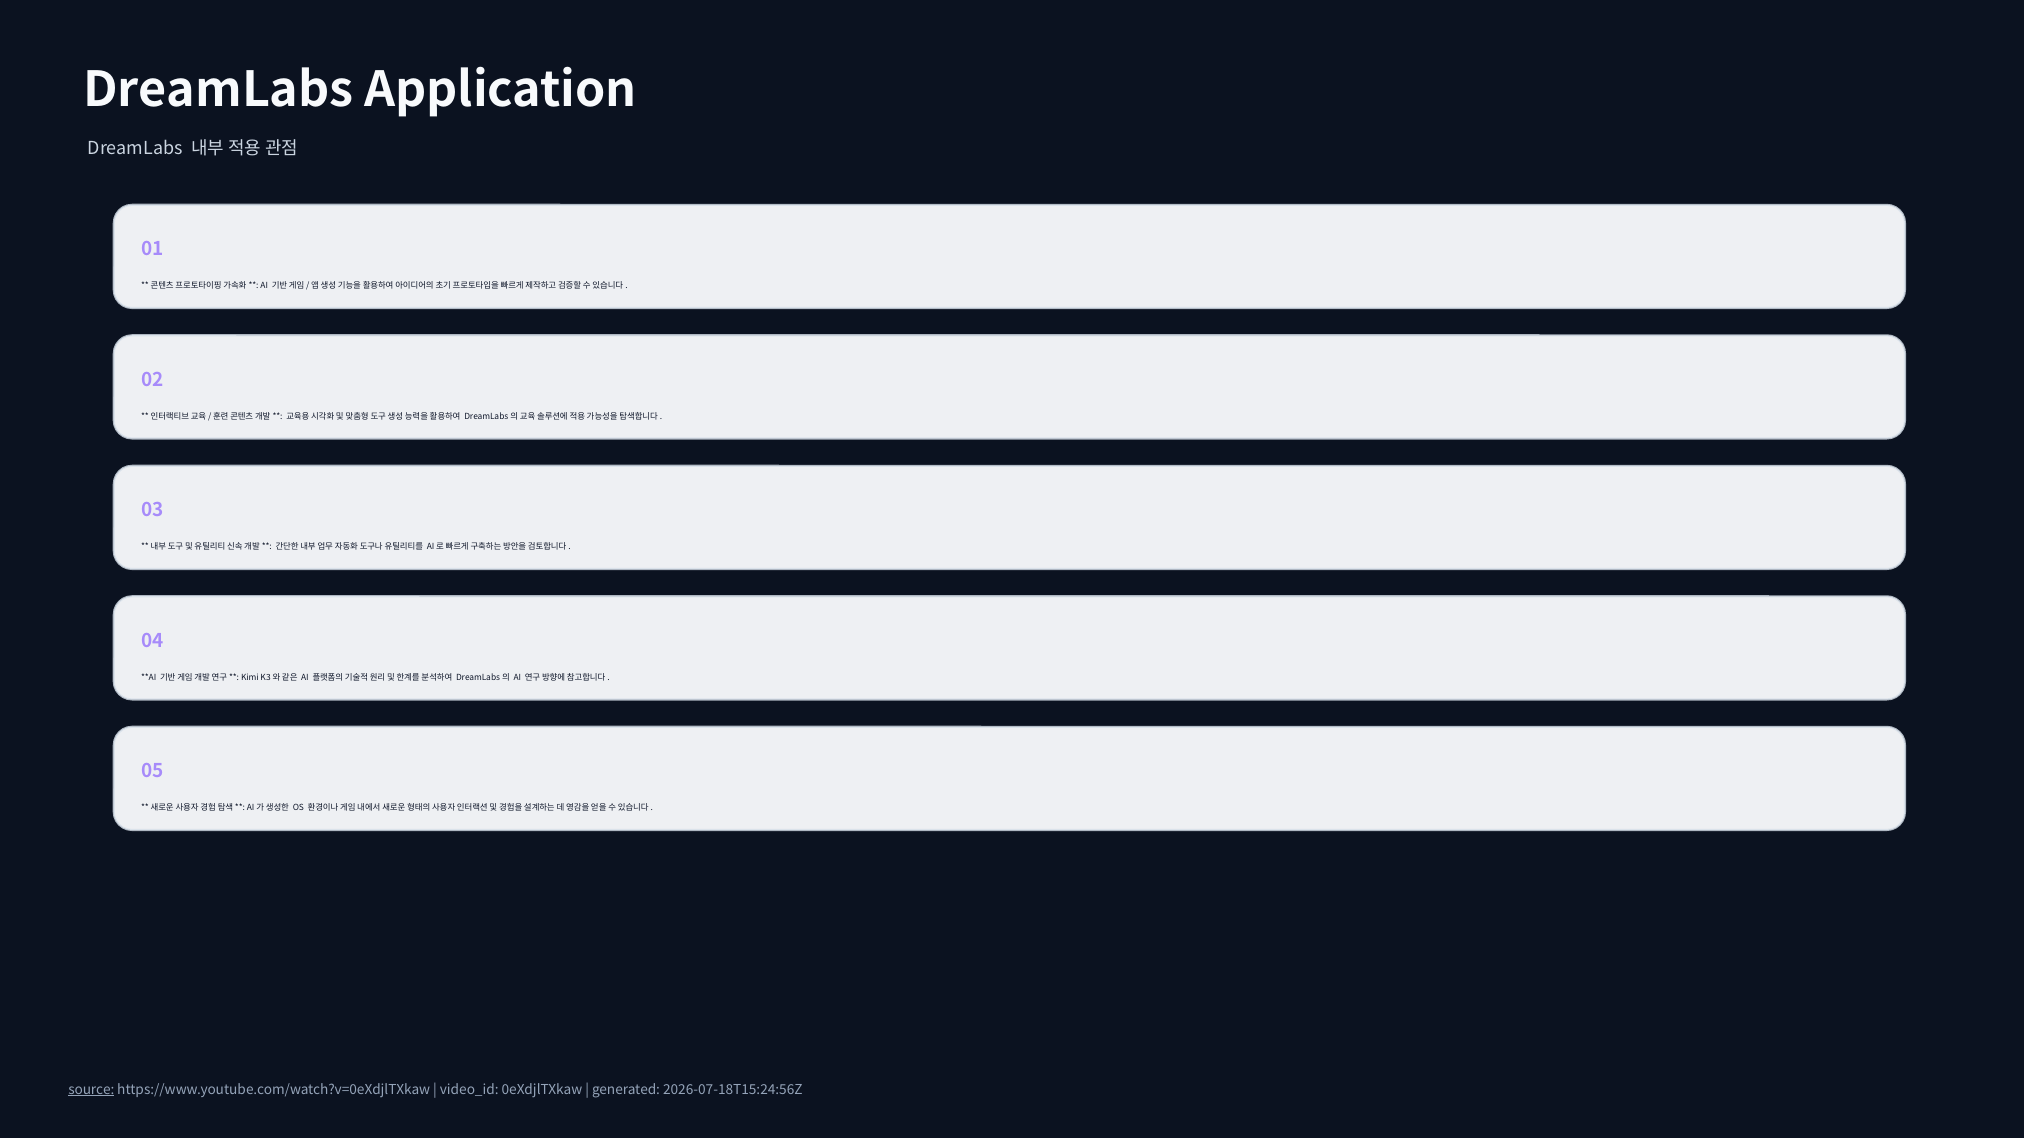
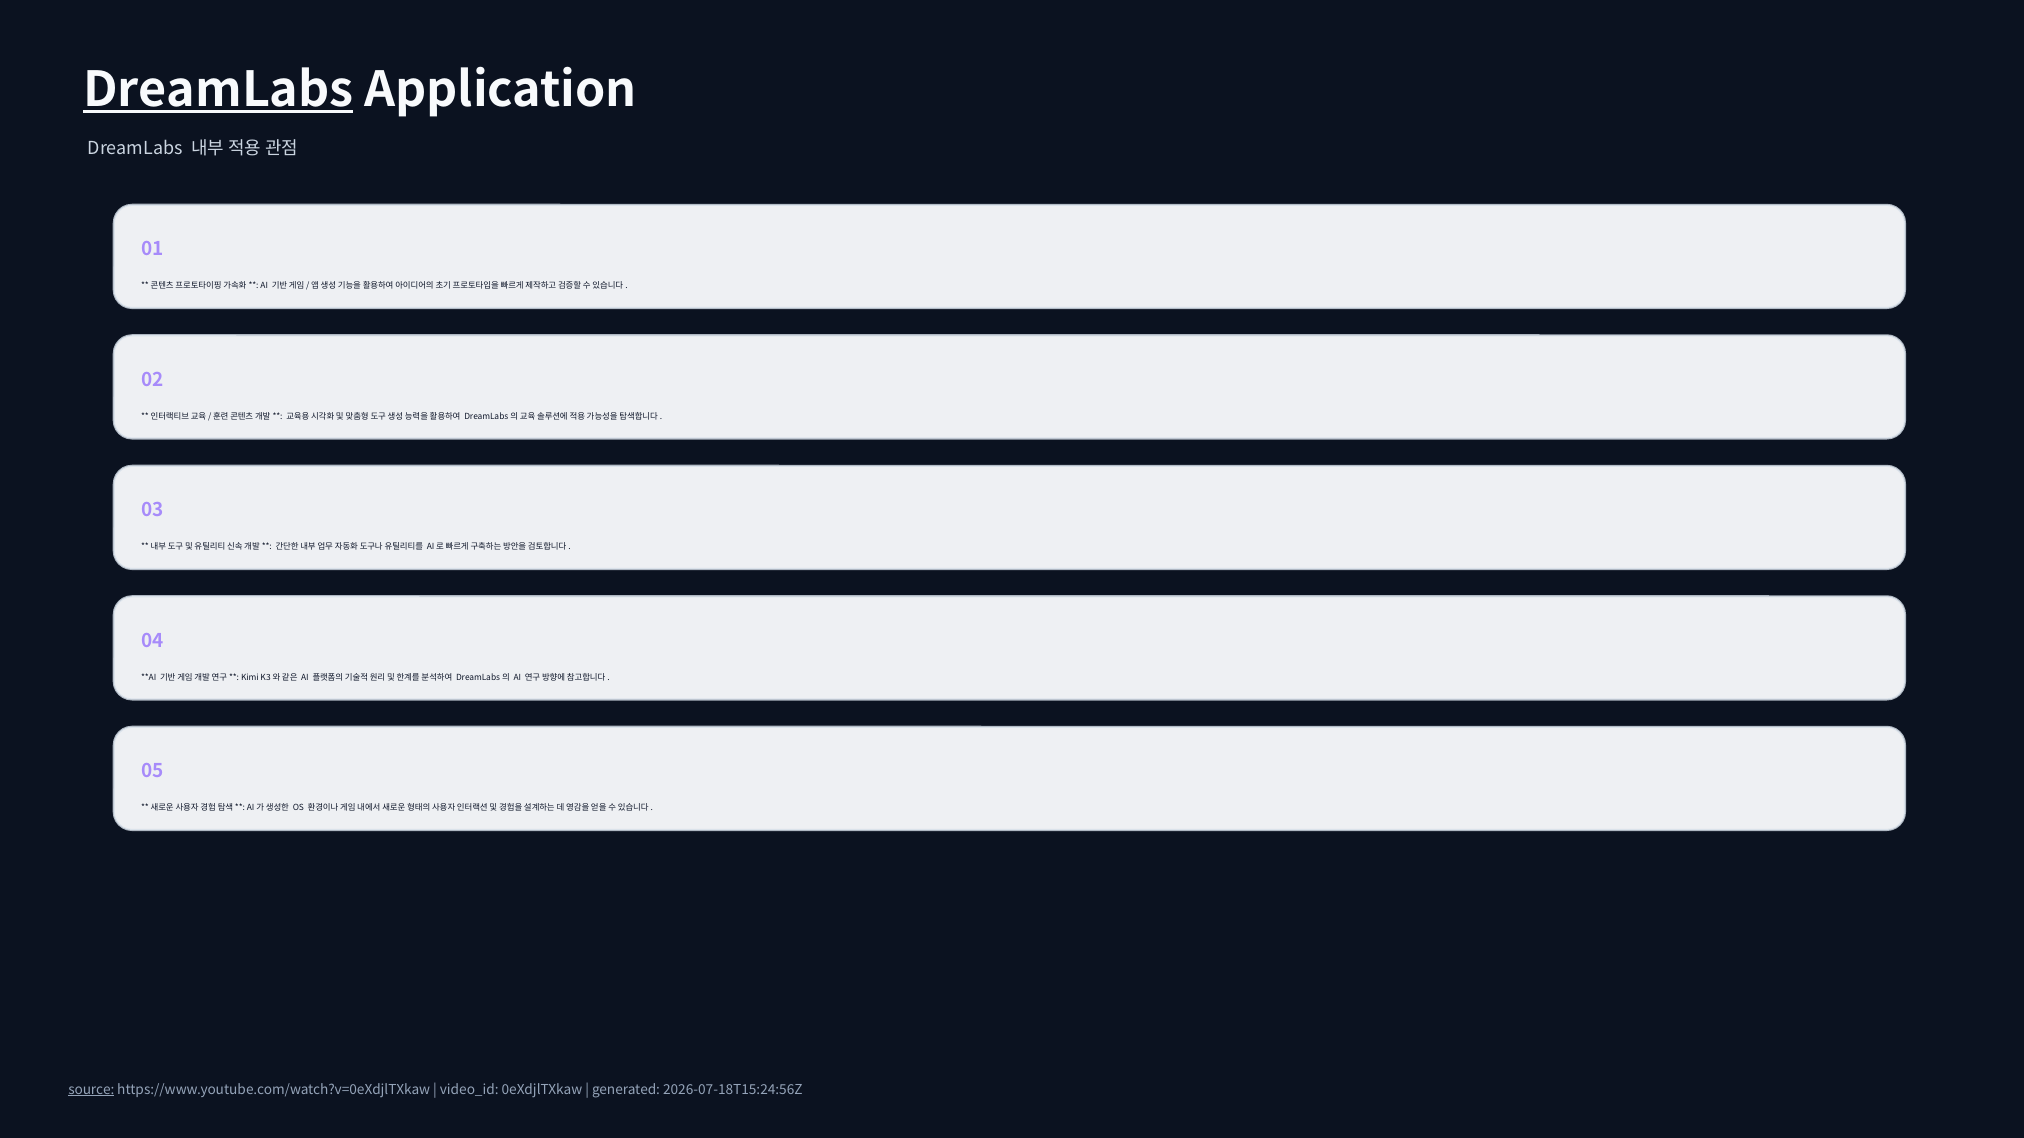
DreamLabs at (218, 91) underline: none -> present
